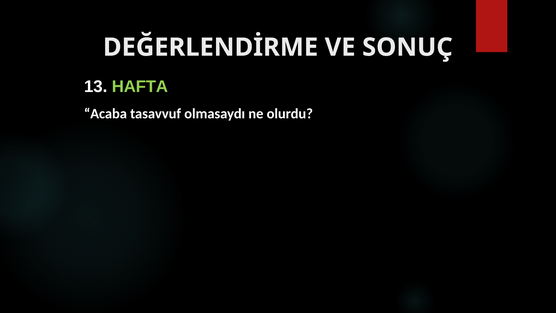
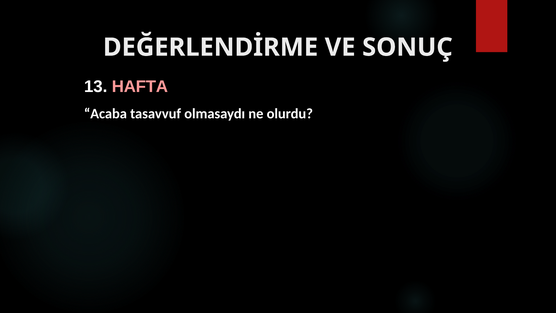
HAFTA colour: light green -> pink
